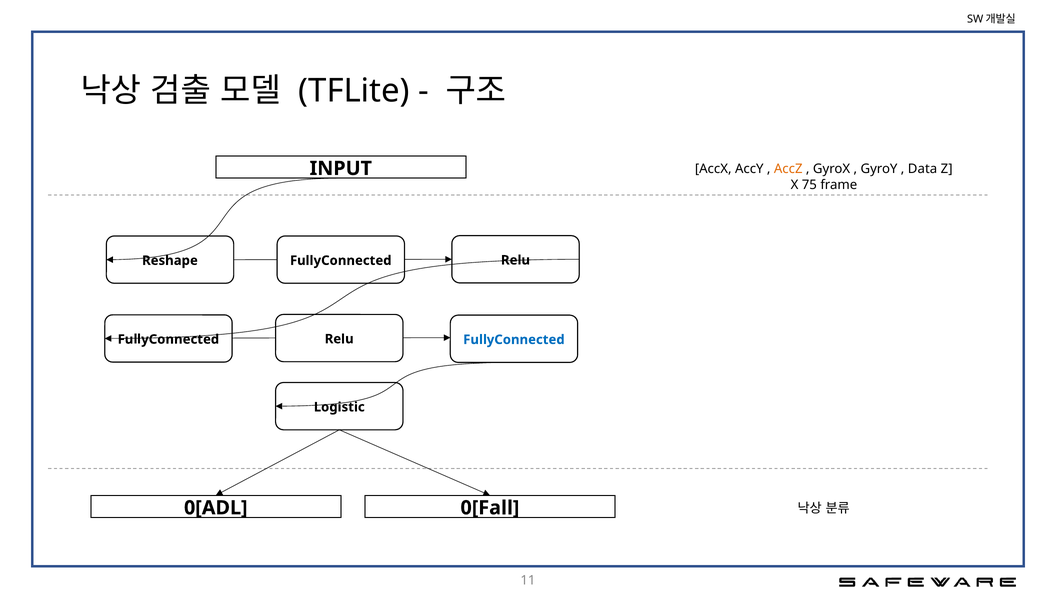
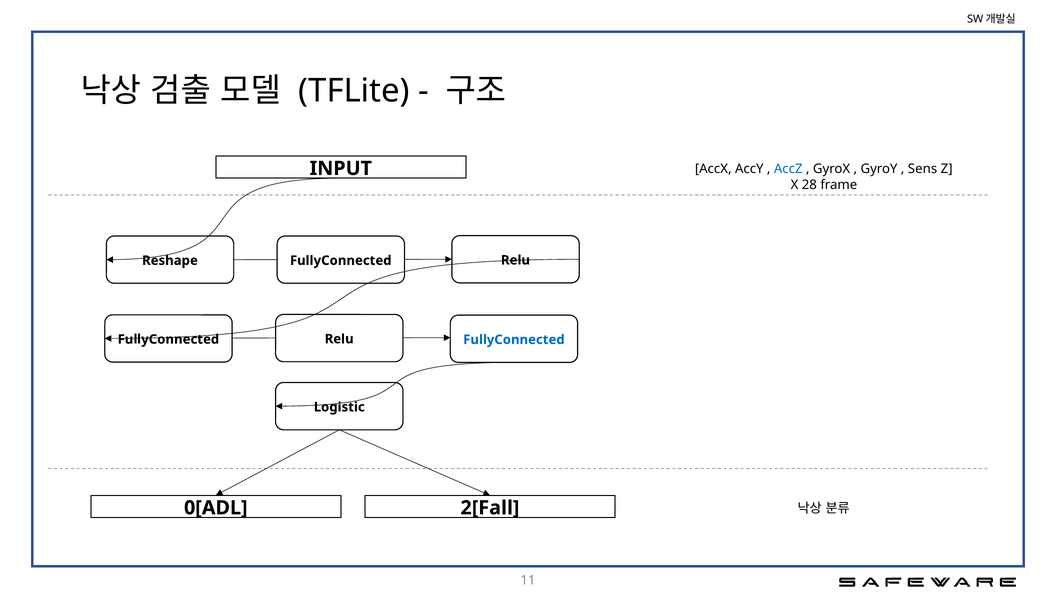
AccZ colour: orange -> blue
Data: Data -> Sens
75: 75 -> 28
0[Fall: 0[Fall -> 2[Fall
